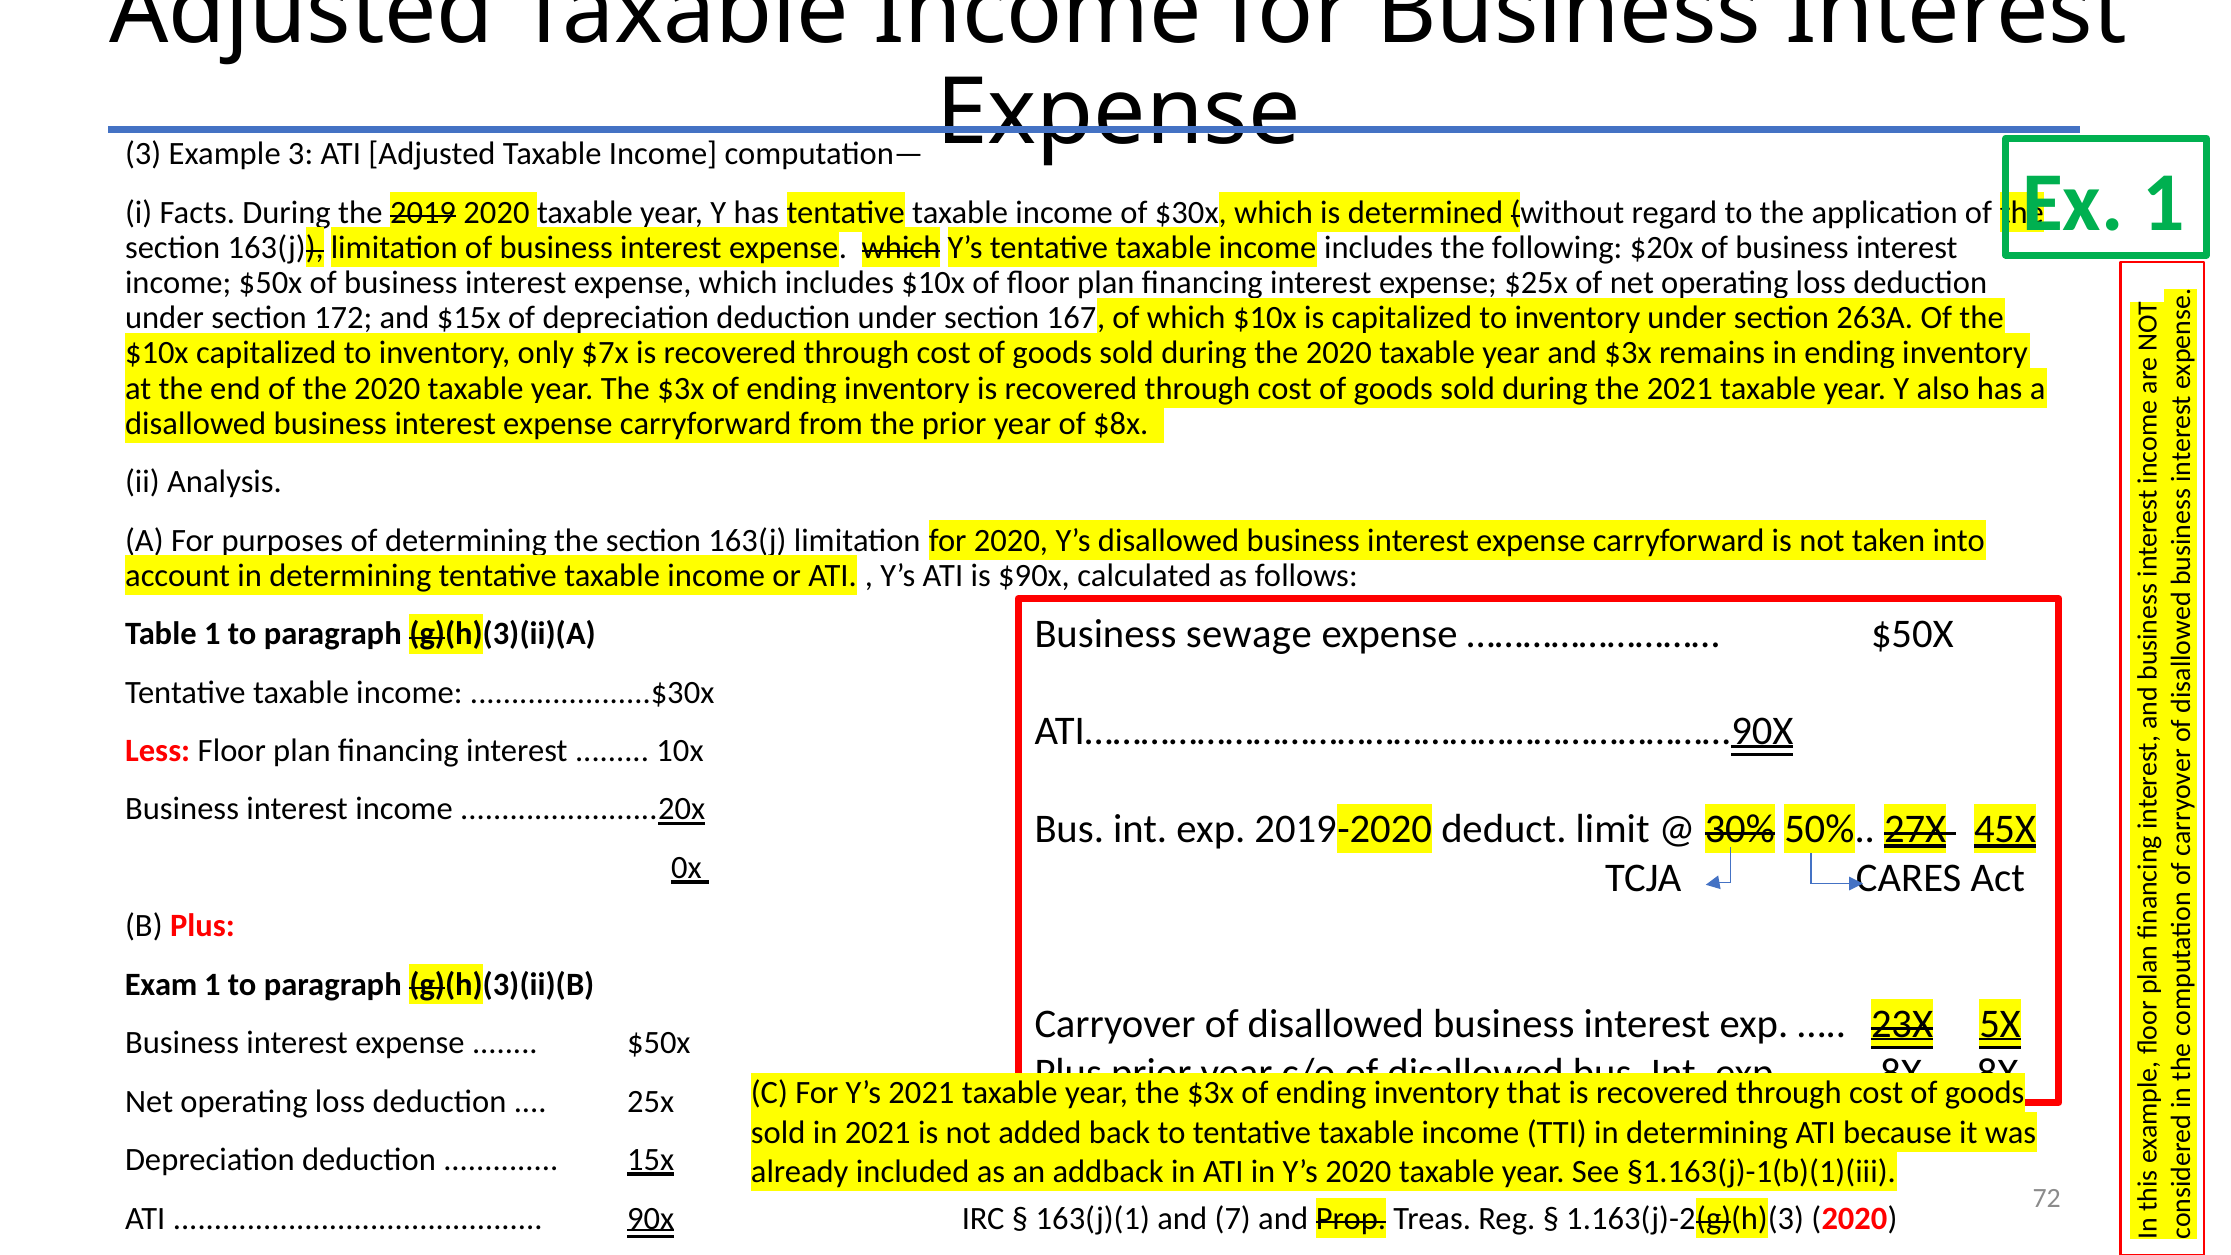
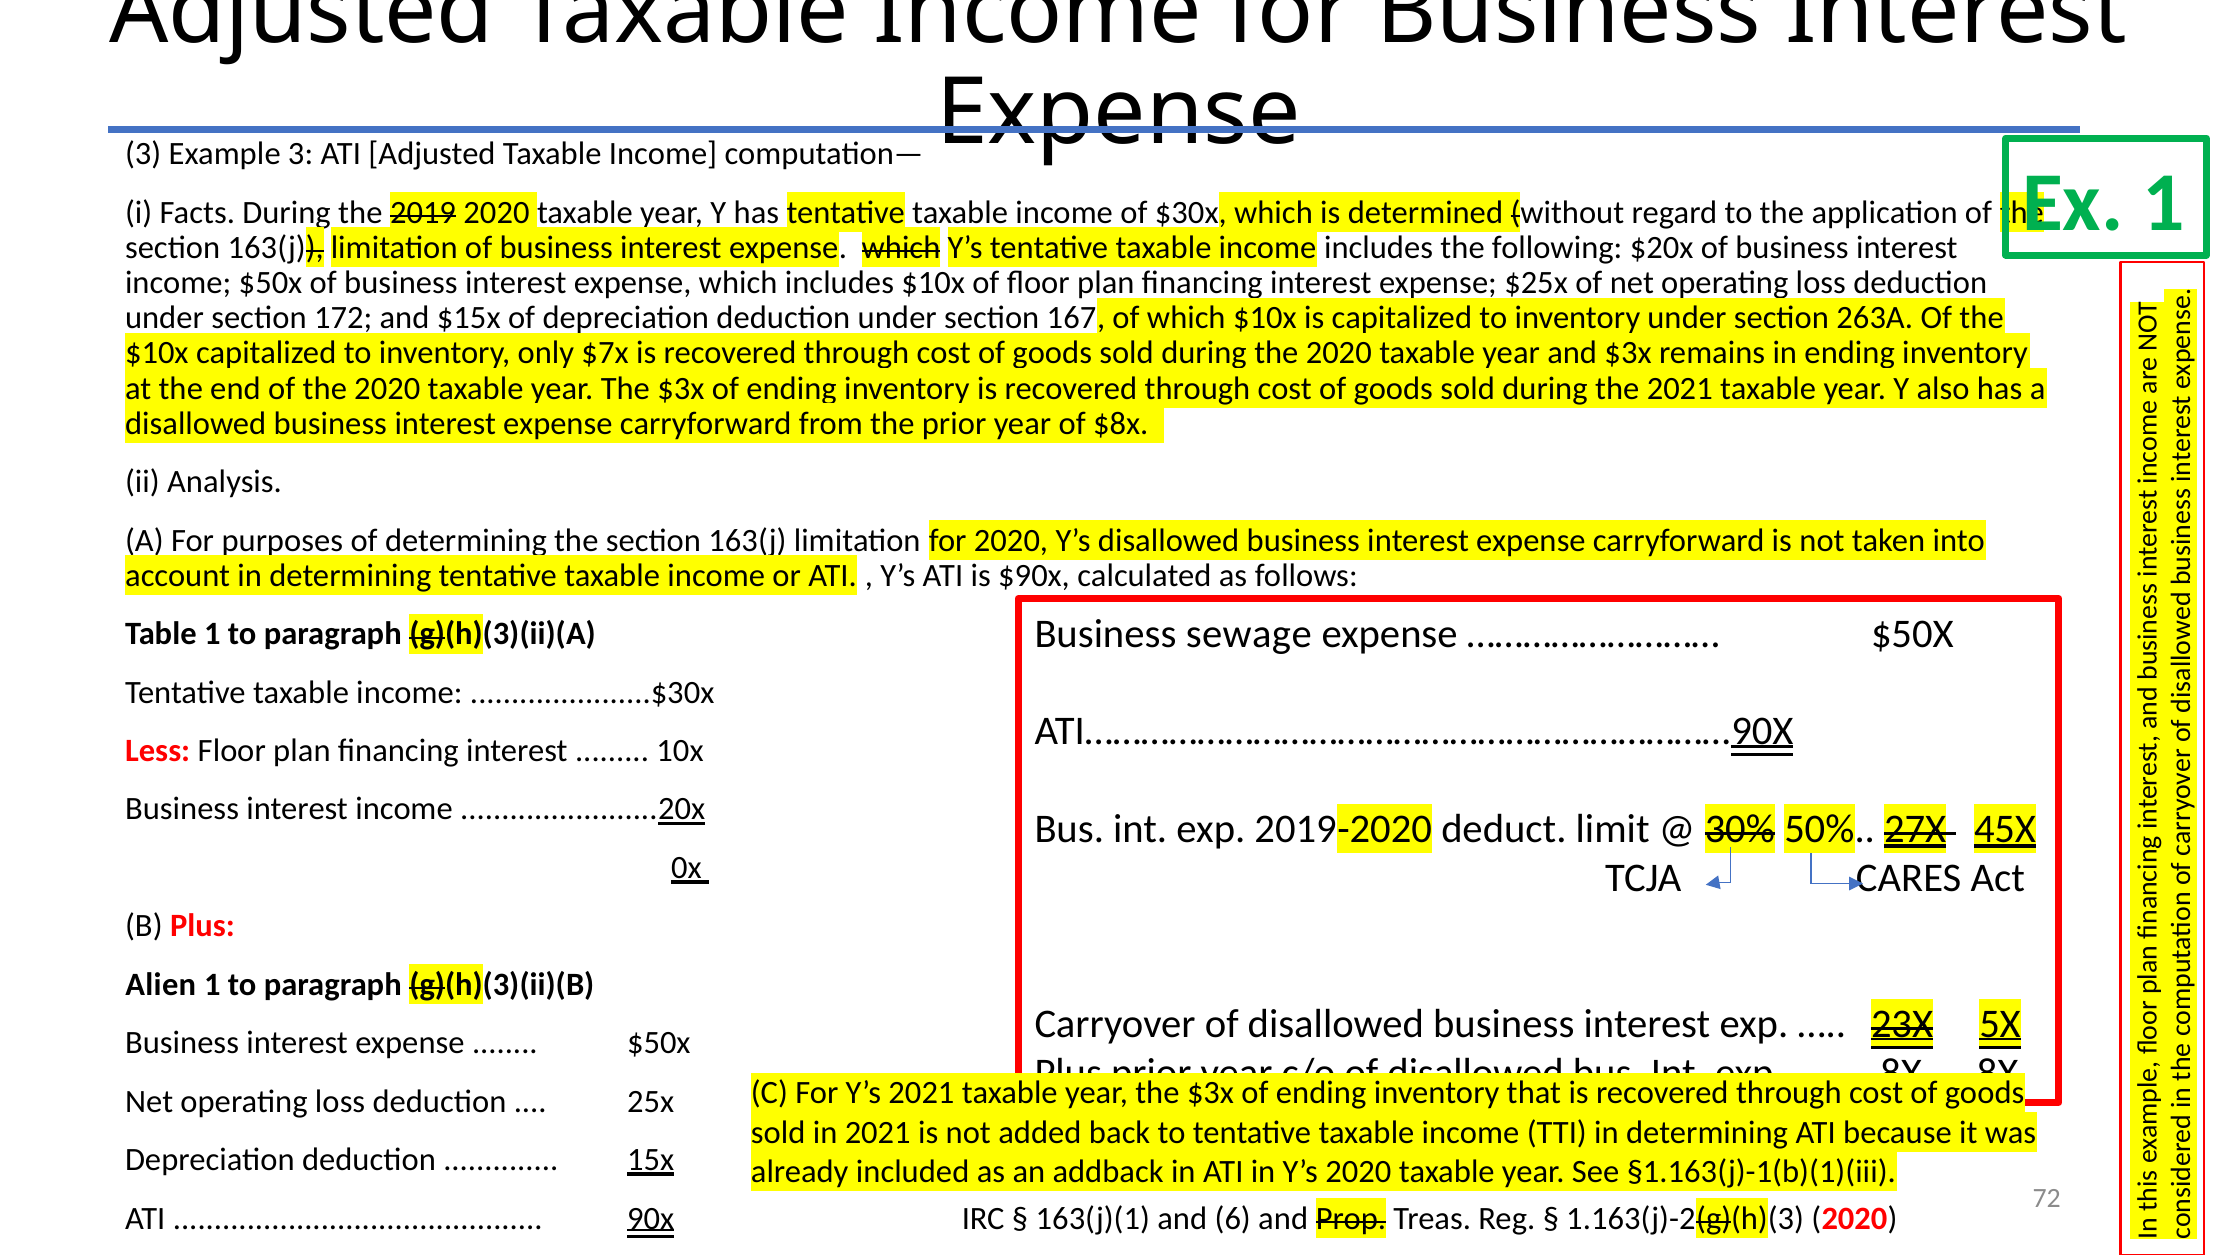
Exam: Exam -> Alien
7: 7 -> 6
